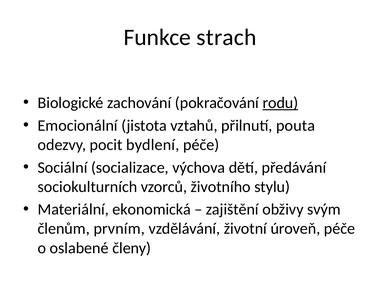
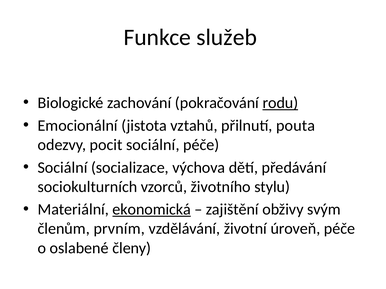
strach: strach -> služeb
pocit bydlení: bydlení -> sociální
ekonomická underline: none -> present
